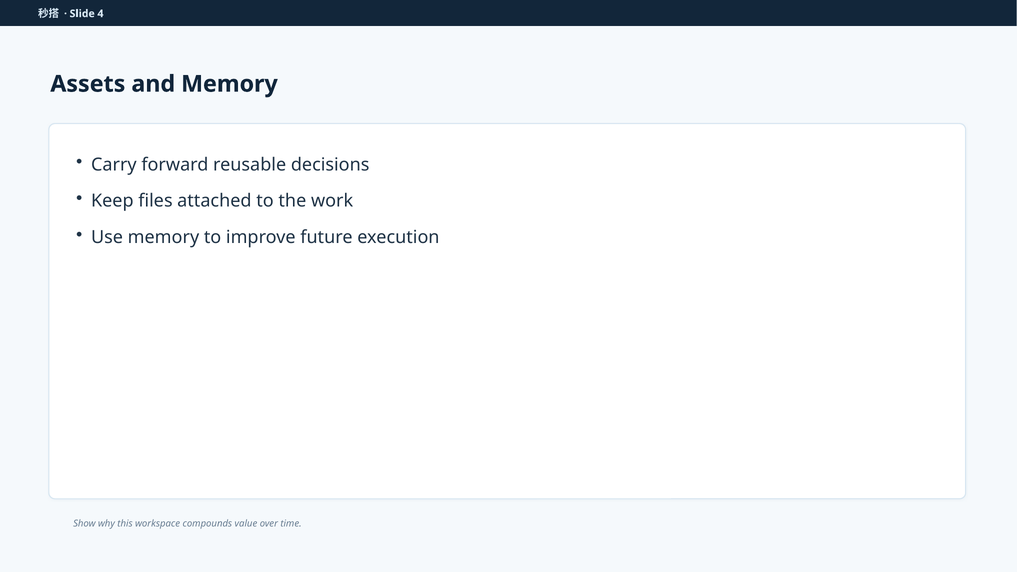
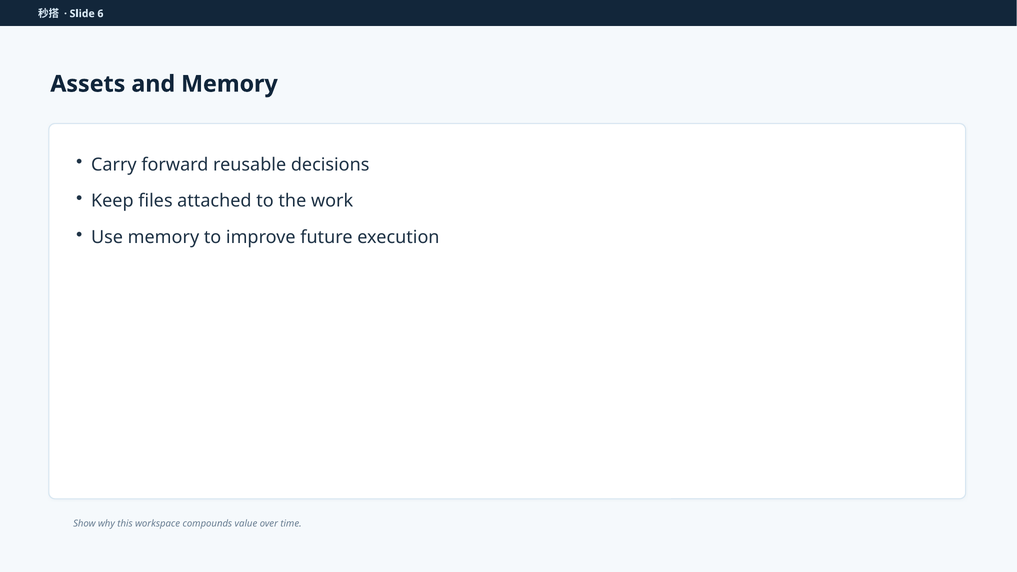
4: 4 -> 6
